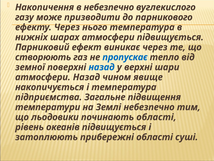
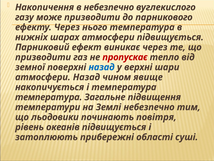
створюють at (43, 57): створюють -> призводити
пропускає colour: blue -> red
підприємства at (49, 97): підприємства -> температура
починають області: області -> повітря
